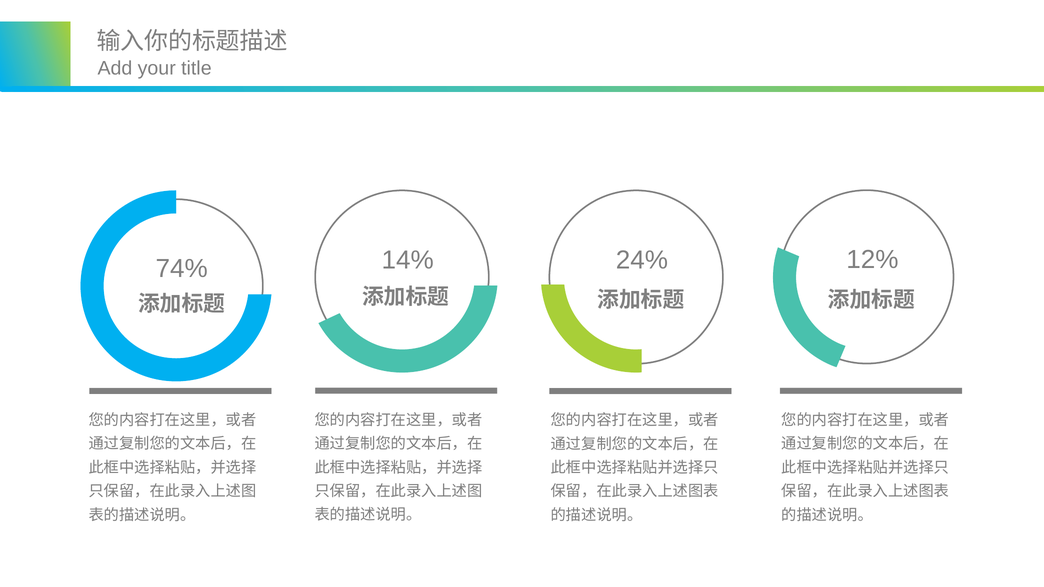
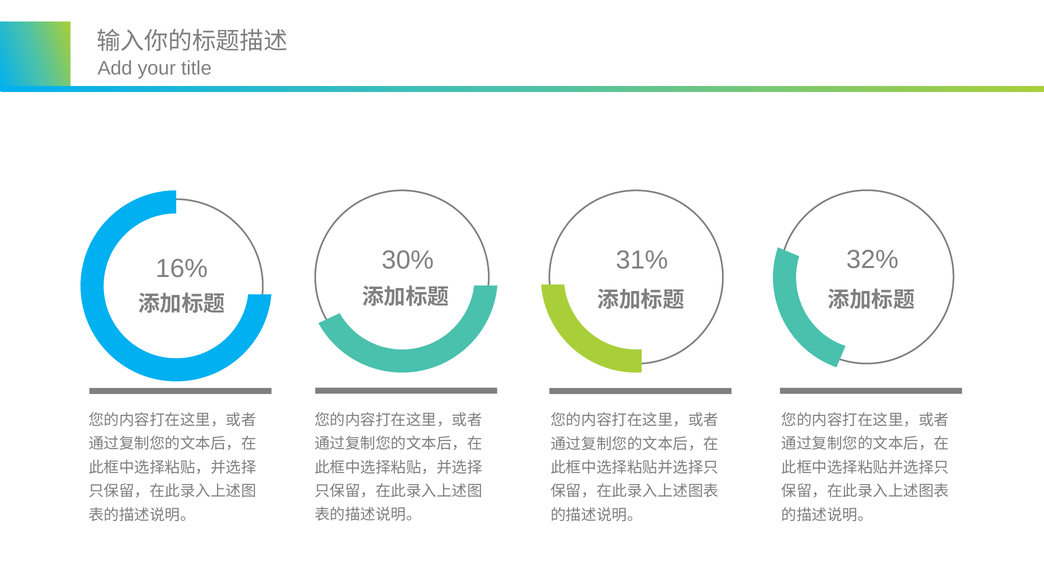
12%: 12% -> 32%
14%: 14% -> 30%
24%: 24% -> 31%
74%: 74% -> 16%
